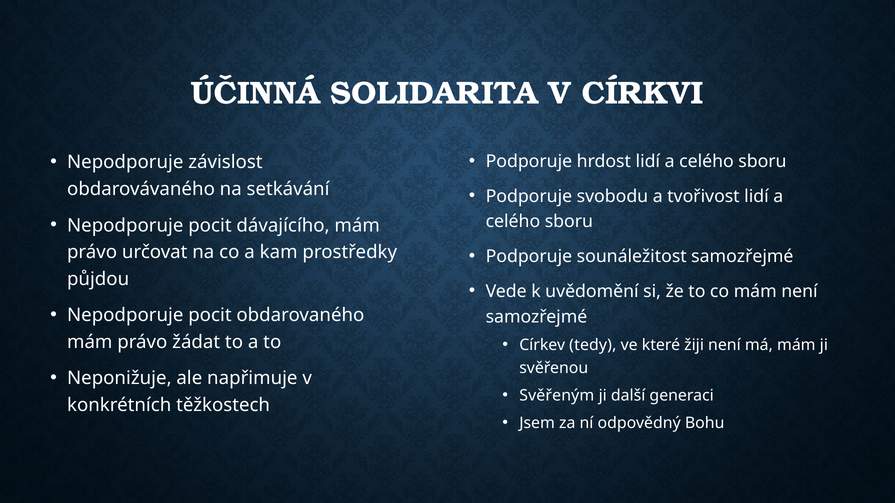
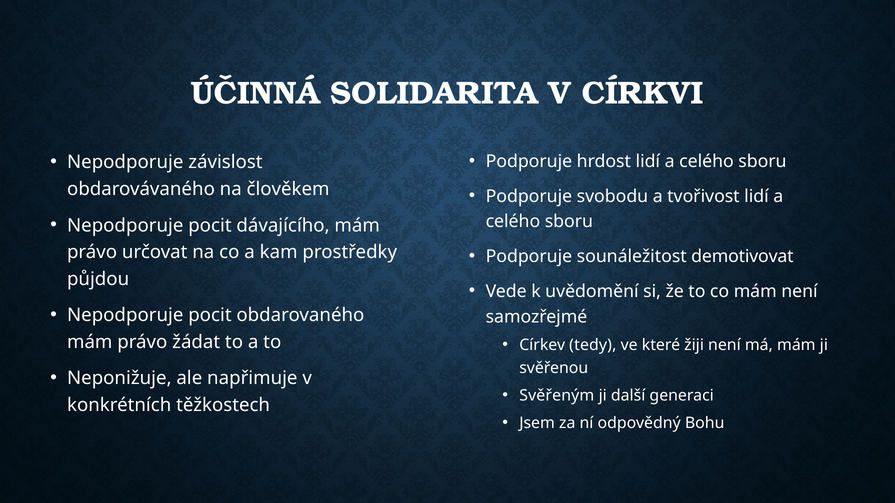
setkávání: setkávání -> člověkem
sounáležitost samozřejmé: samozřejmé -> demotivovat
